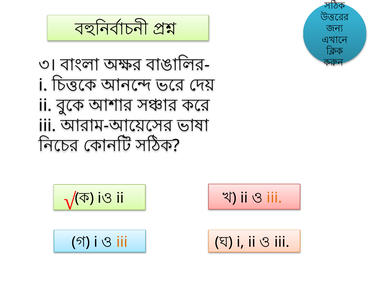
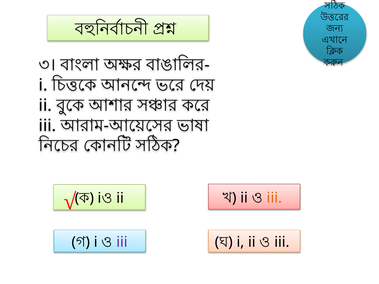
iii at (122, 242) colour: orange -> purple
